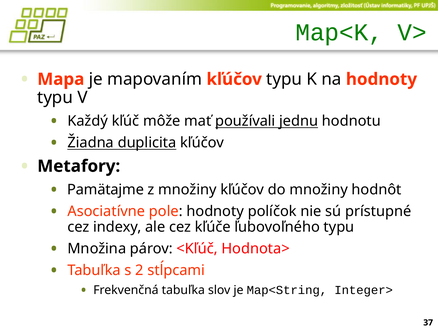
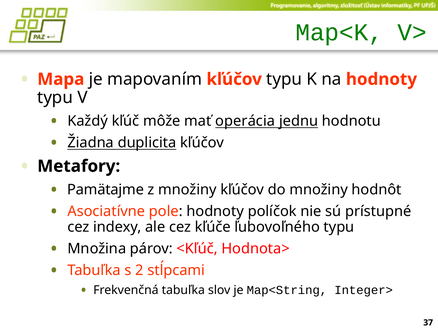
používali: používali -> operácia
